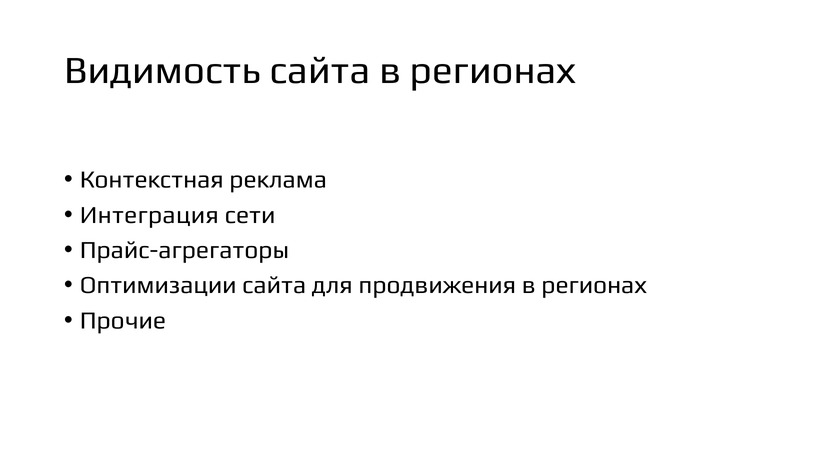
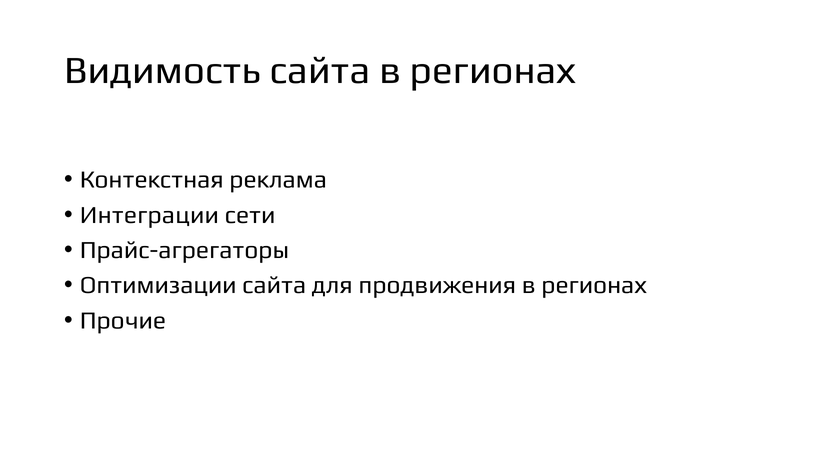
Интеграция: Интеграция -> Интеграции
